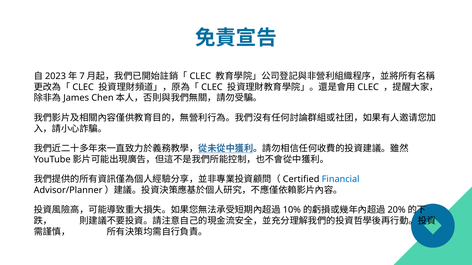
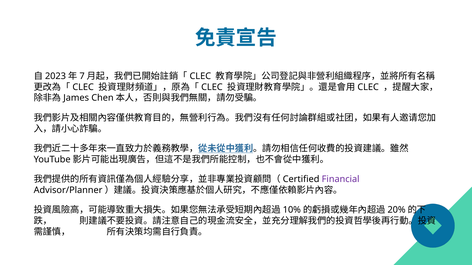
Financial colour: blue -> purple
